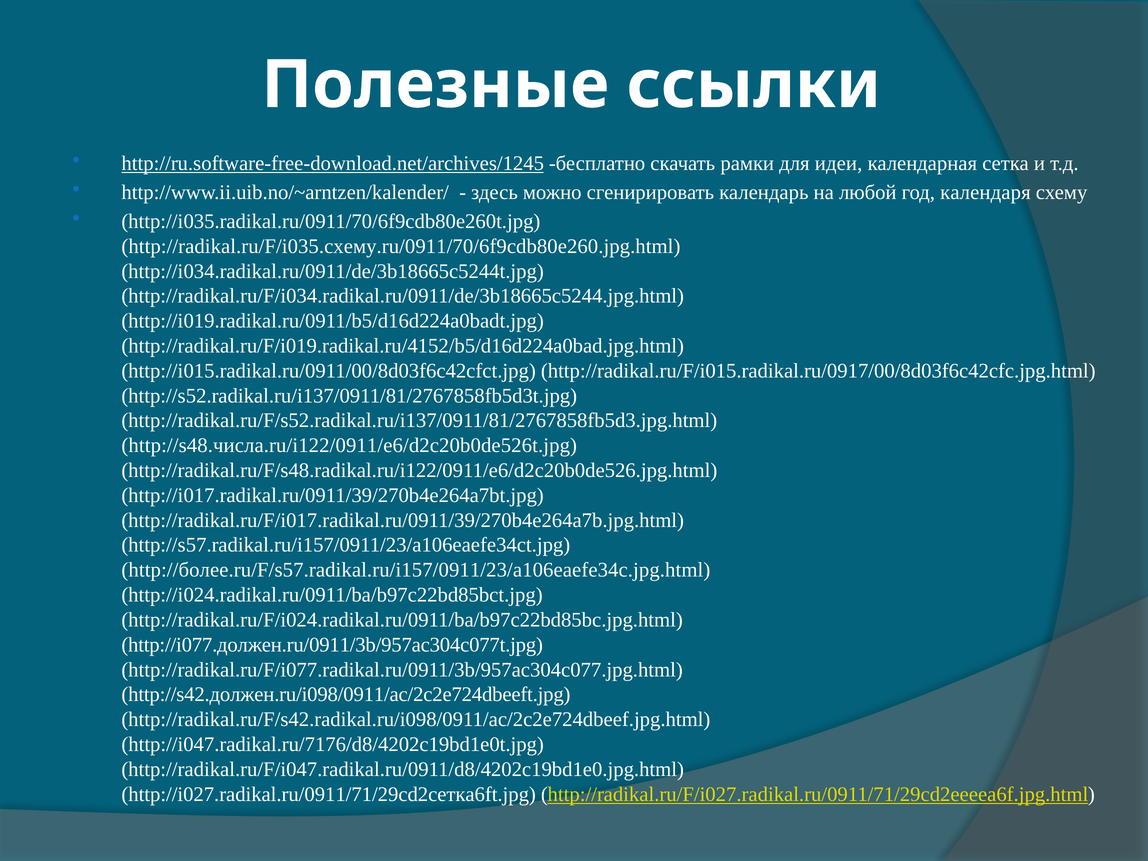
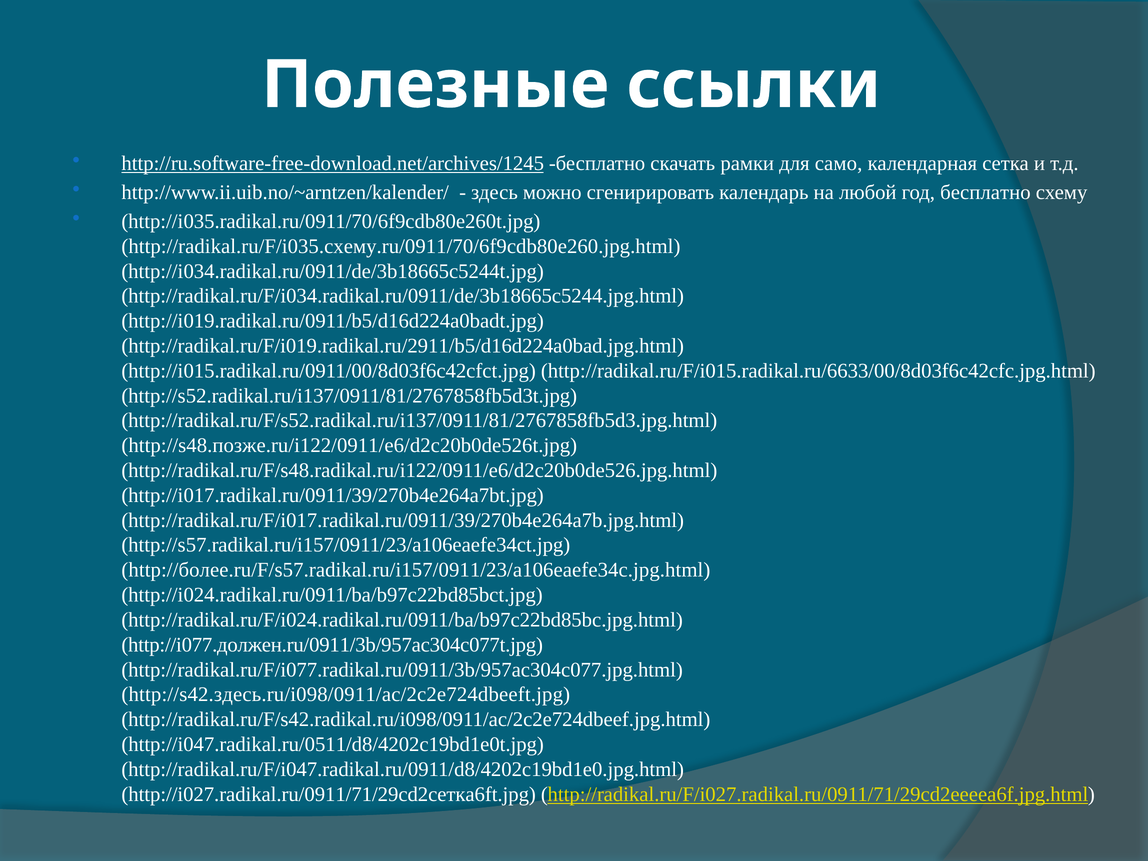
идеи: идеи -> само
год календаря: календаря -> бесплатно
http://radikal.ru/F/i019.radikal.ru/4152/b5/d16d224a0bad.jpg.html: http://radikal.ru/F/i019.radikal.ru/4152/b5/d16d224a0bad.jpg.html -> http://radikal.ru/F/i019.radikal.ru/2911/b5/d16d224a0bad.jpg.html
http://radikal.ru/F/i015.radikal.ru/0917/00/8d03f6c42cfc.jpg.html: http://radikal.ru/F/i015.radikal.ru/0917/00/8d03f6c42cfc.jpg.html -> http://radikal.ru/F/i015.radikal.ru/6633/00/8d03f6c42cfc.jpg.html
http://s48.числа.ru/i122/0911/e6/d2c20b0de526t.jpg: http://s48.числа.ru/i122/0911/e6/d2c20b0de526t.jpg -> http://s48.позже.ru/i122/0911/e6/d2c20b0de526t.jpg
http://s42.должен.ru/i098/0911/ac/2c2e724dbeeft.jpg: http://s42.должен.ru/i098/0911/ac/2c2e724dbeeft.jpg -> http://s42.здесь.ru/i098/0911/ac/2c2e724dbeeft.jpg
http://i047.radikal.ru/7176/d8/4202c19bd1e0t.jpg: http://i047.radikal.ru/7176/d8/4202c19bd1e0t.jpg -> http://i047.radikal.ru/0511/d8/4202c19bd1e0t.jpg
